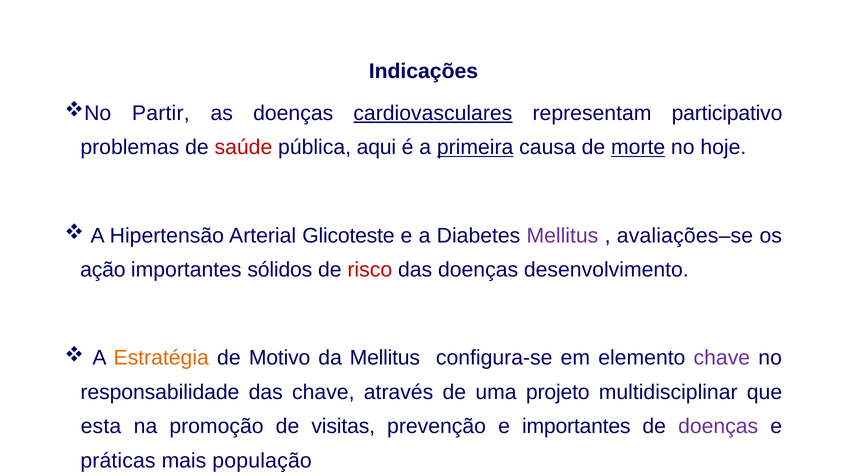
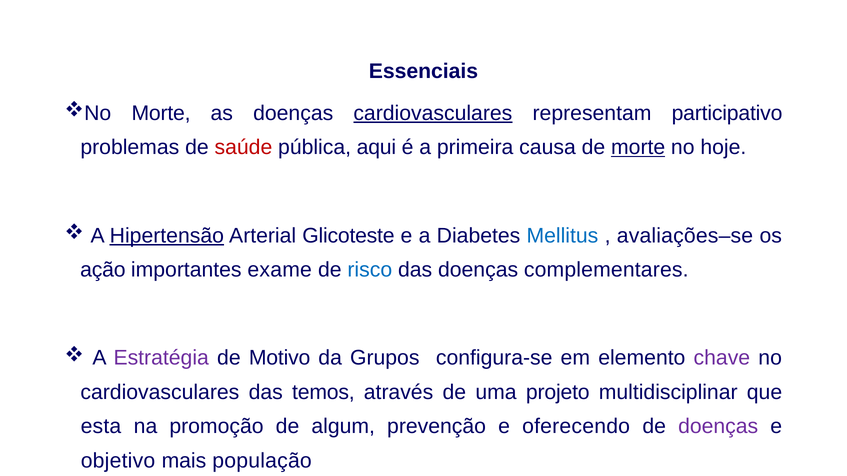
Indicações: Indicações -> Essenciais
Partir at (161, 113): Partir -> Morte
primeira underline: present -> none
Hipertensão underline: none -> present
Mellitus at (562, 236) colour: purple -> blue
sólidos: sólidos -> exame
risco colour: red -> blue
desenvolvimento: desenvolvimento -> complementares
Estratégia colour: orange -> purple
da Mellitus: Mellitus -> Grupos
responsabilidade at (160, 393): responsabilidade -> cardiovasculares
das chave: chave -> temos
visitas: visitas -> algum
e importantes: importantes -> oferecendo
práticas: práticas -> objetivo
